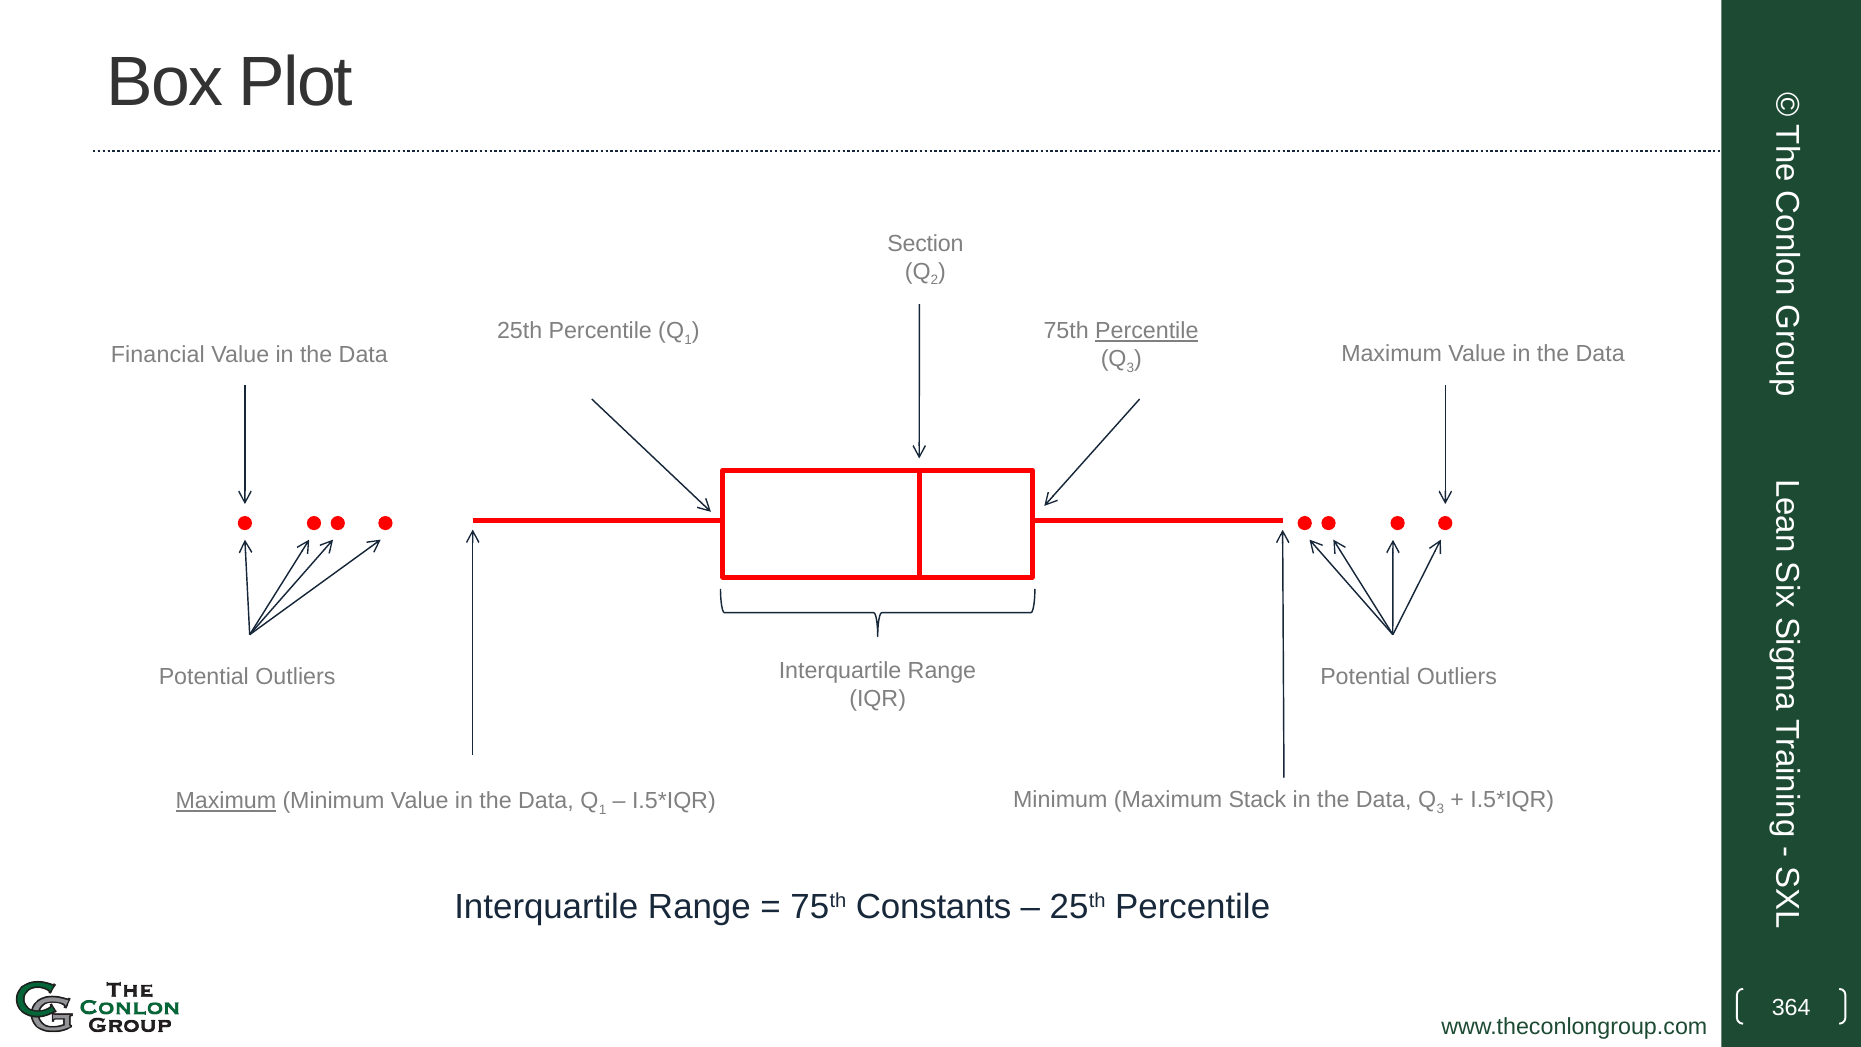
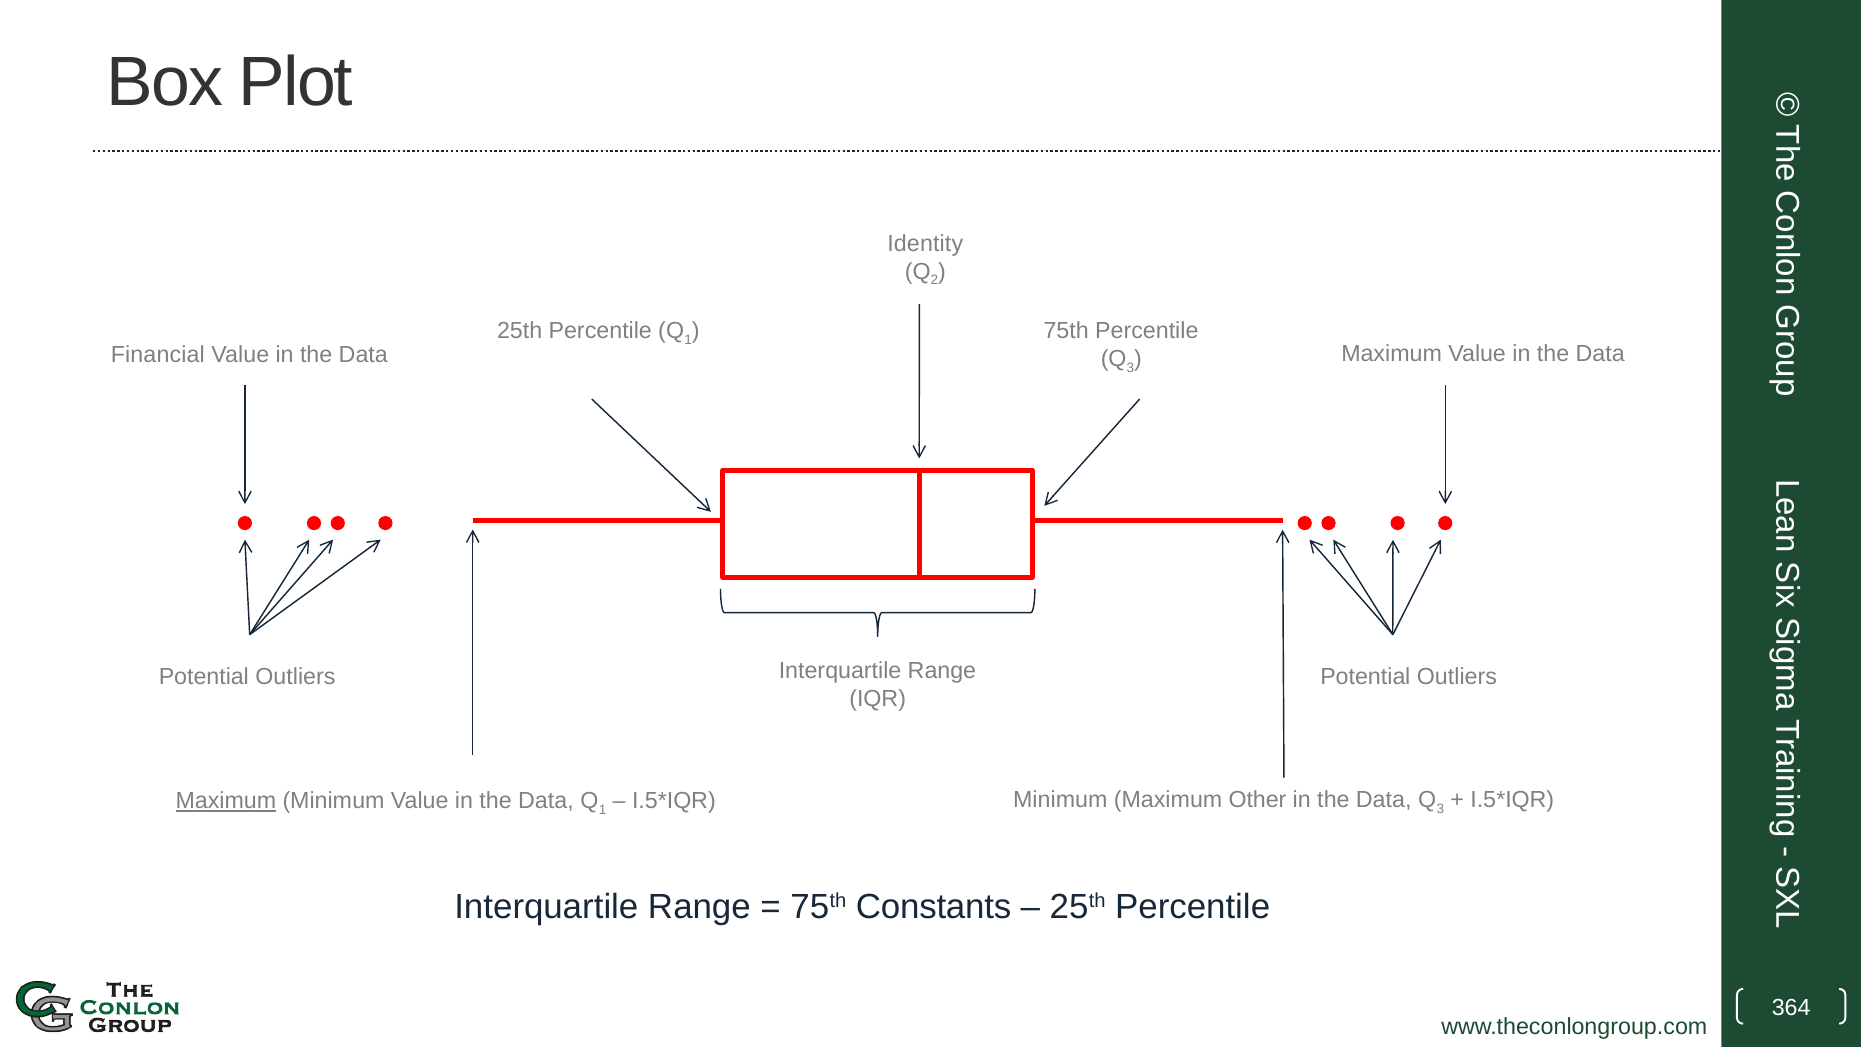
Section: Section -> Identity
Percentile at (1147, 331) underline: present -> none
Stack: Stack -> Other
